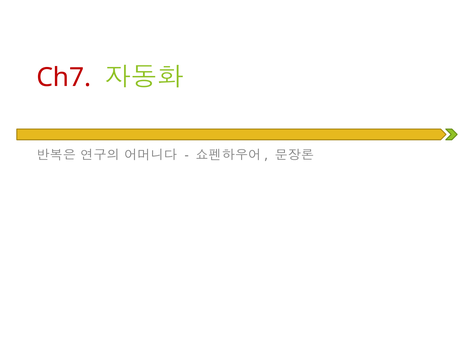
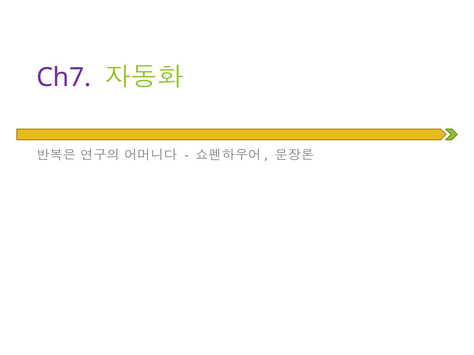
Ch7 colour: red -> purple
